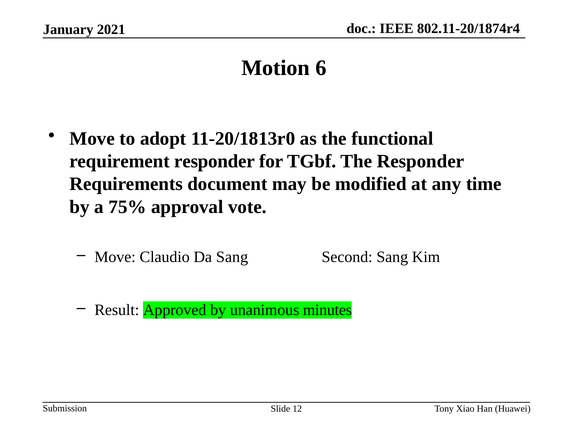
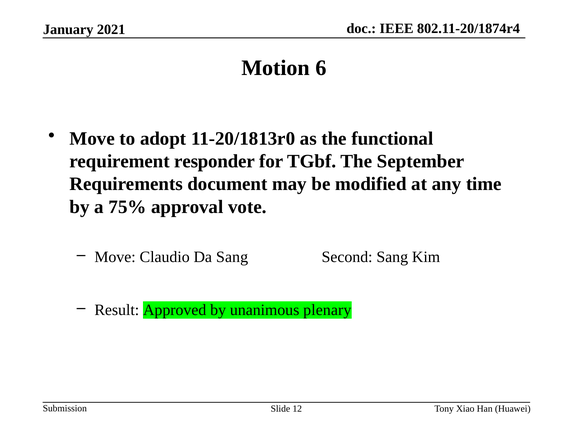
The Responder: Responder -> September
minutes: minutes -> plenary
